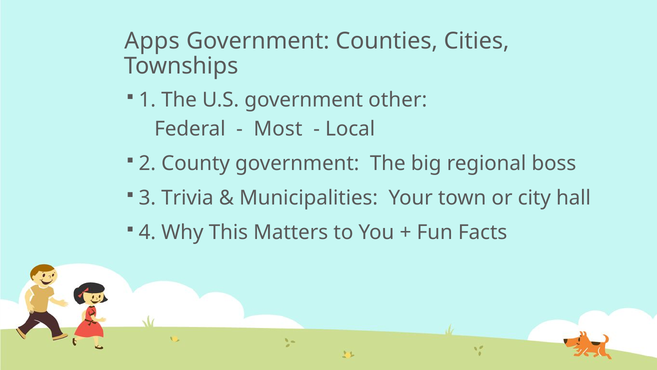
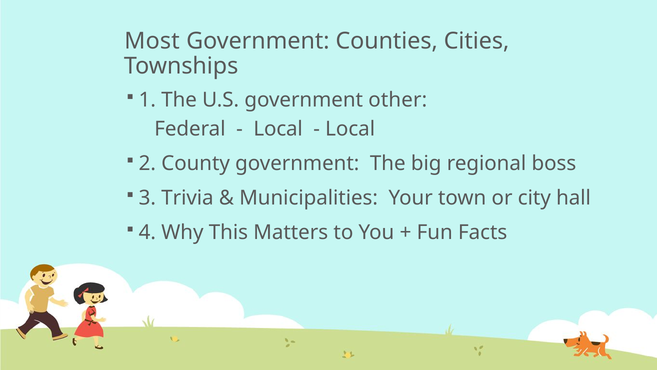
Apps: Apps -> Most
Most at (278, 129): Most -> Local
